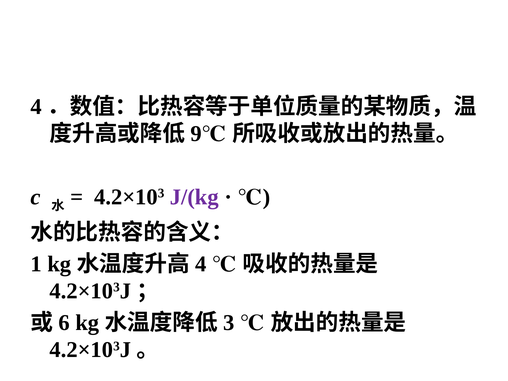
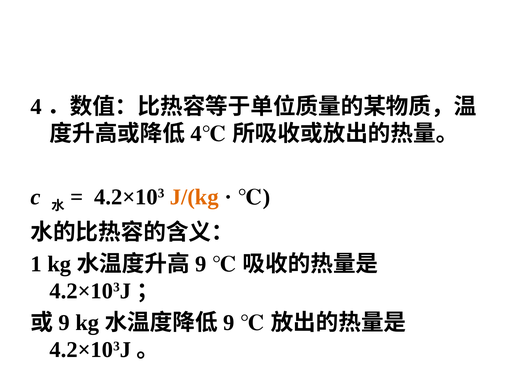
9 at (196, 134): 9 -> 4
J/(kg colour: purple -> orange
4 at (201, 264): 4 -> 9
6 at (64, 323): 6 -> 9
3 at (229, 323): 3 -> 9
